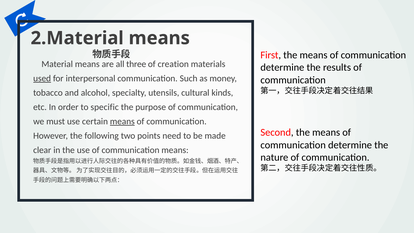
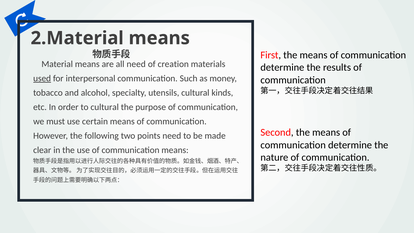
all three: three -> need
to specific: specific -> cultural
means at (122, 121) underline: present -> none
